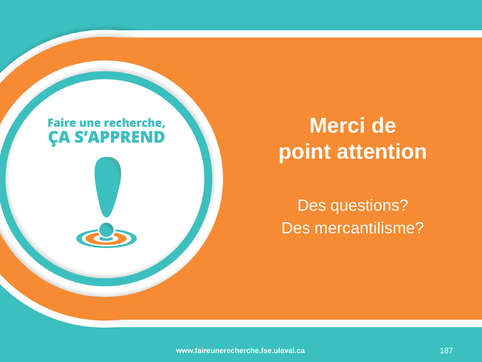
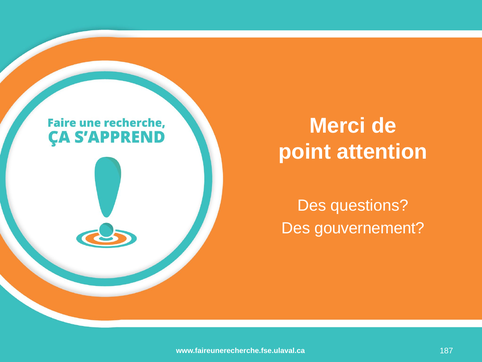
mercantilisme: mercantilisme -> gouvernement
